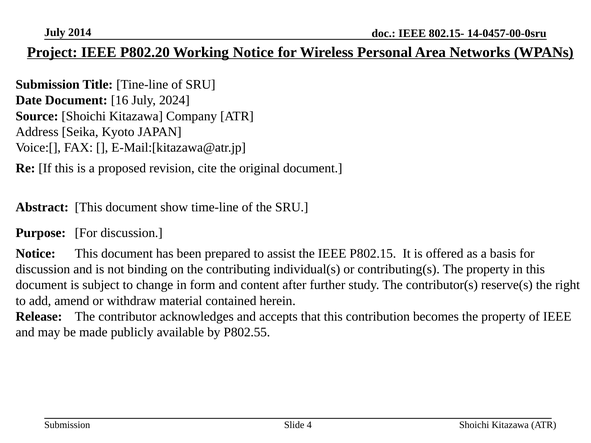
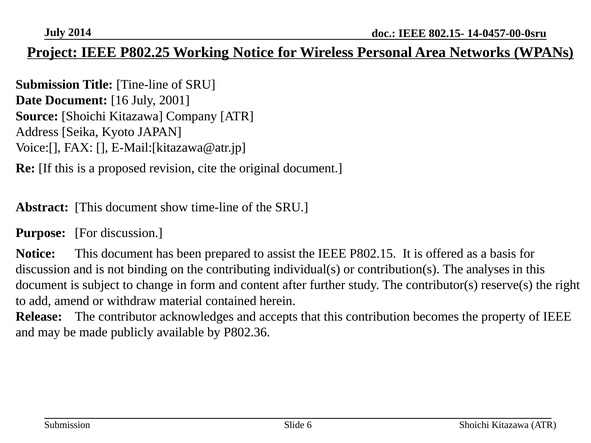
P802.20: P802.20 -> P802.25
2024: 2024 -> 2001
contributing(s: contributing(s -> contribution(s
property at (488, 269): property -> analyses
P802.55: P802.55 -> P802.36
4: 4 -> 6
